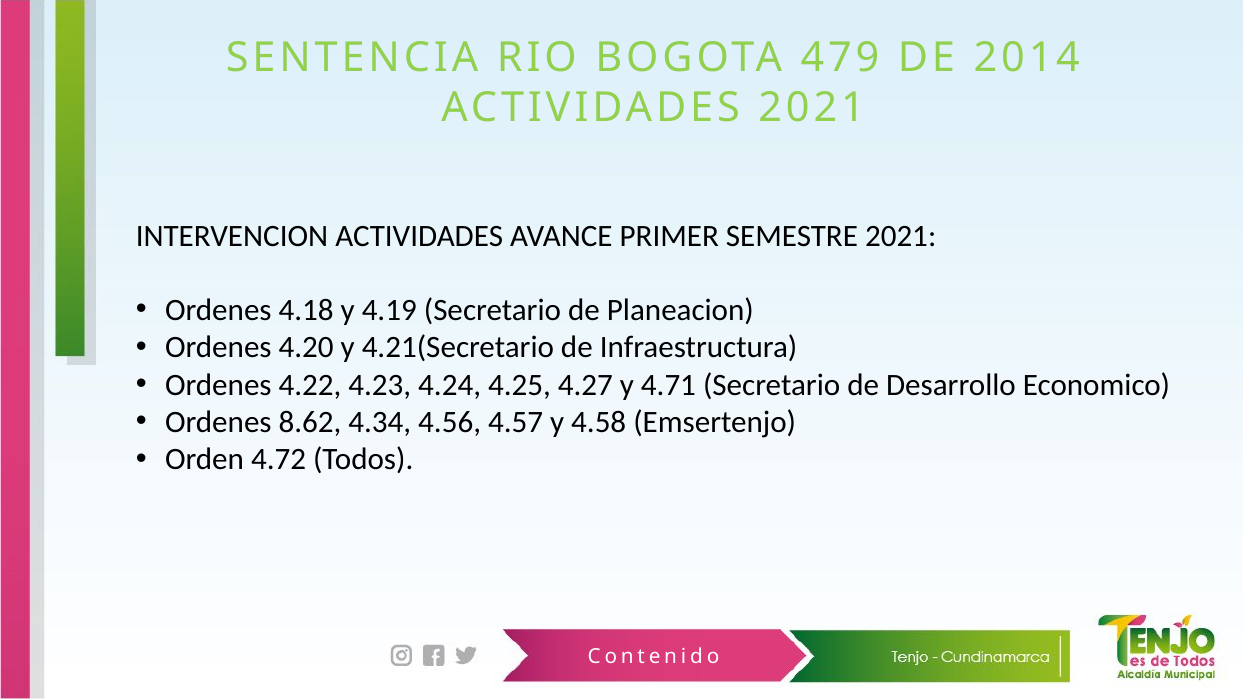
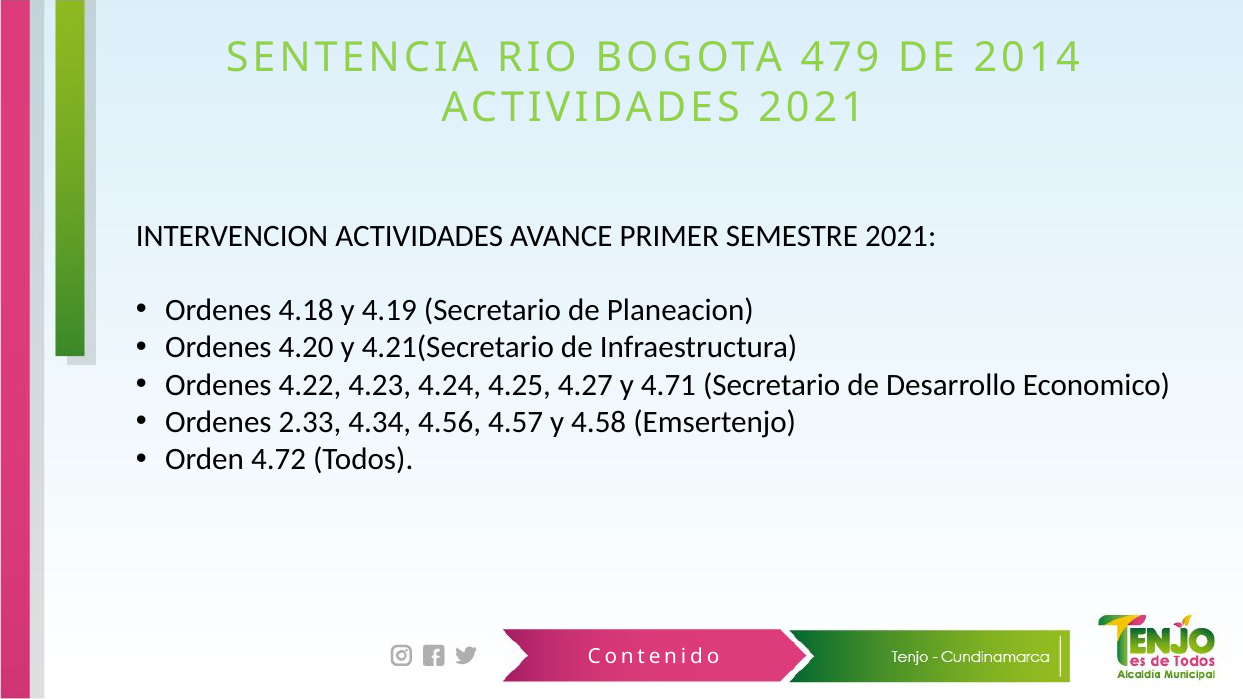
8.62: 8.62 -> 2.33
